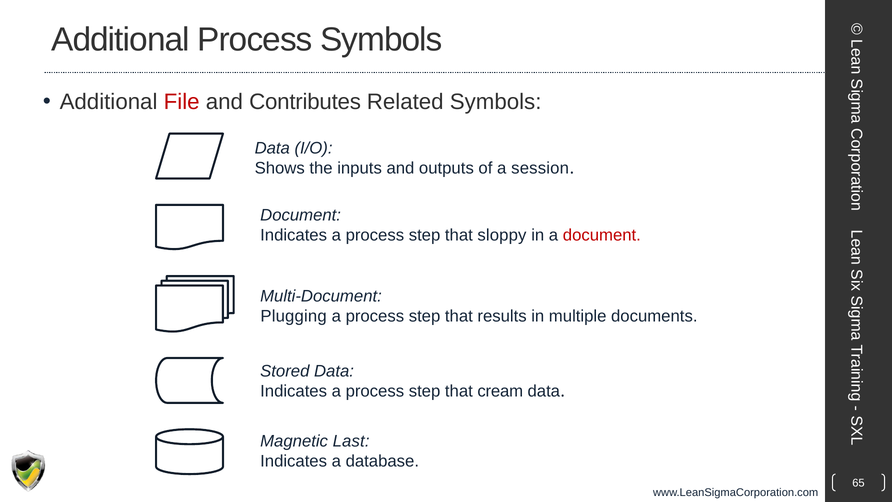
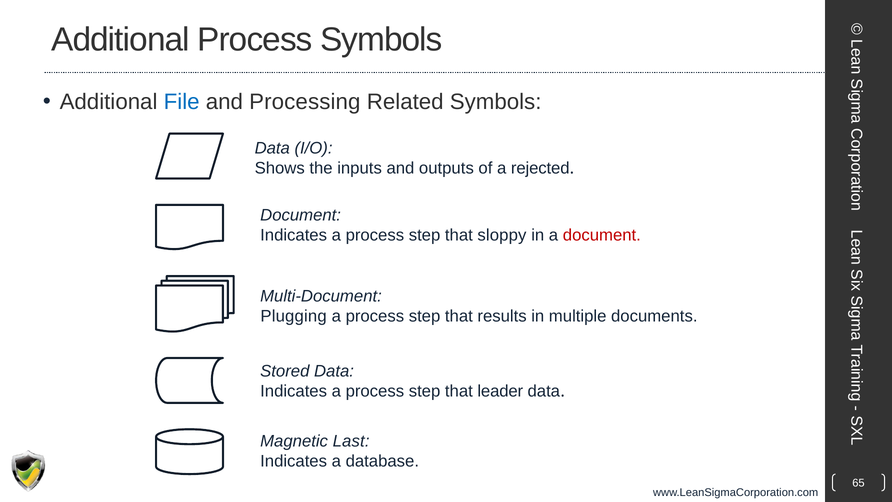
File colour: red -> blue
Contributes: Contributes -> Processing
session: session -> rejected
cream: cream -> leader
